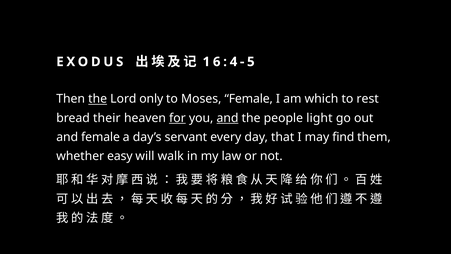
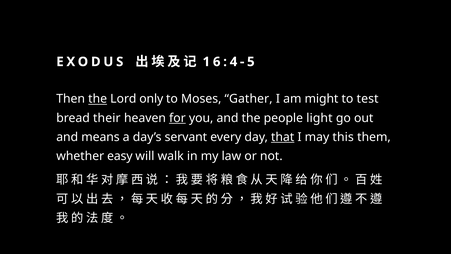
Moses Female: Female -> Gather
which: which -> might
rest: rest -> test
and at (228, 118) underline: present -> none
and female: female -> means
that underline: none -> present
find: find -> this
